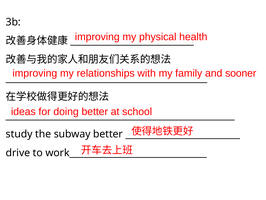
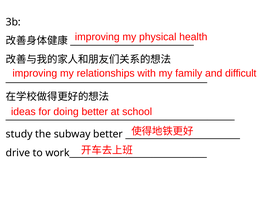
sooner: sooner -> difficult
